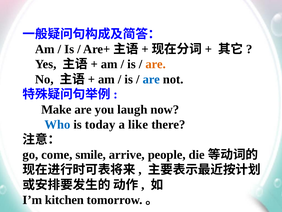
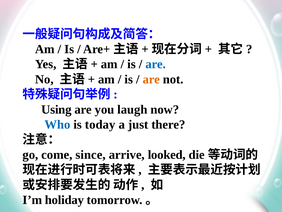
are at (156, 64) colour: orange -> blue
are at (151, 79) colour: blue -> orange
Make: Make -> Using
like: like -> just
smile: smile -> since
people: people -> looked
kitchen: kitchen -> holiday
